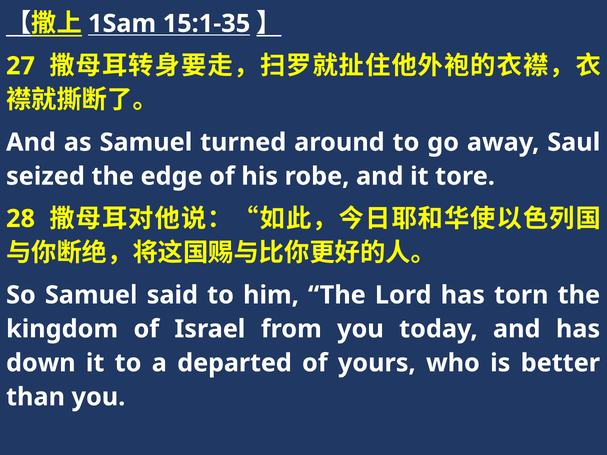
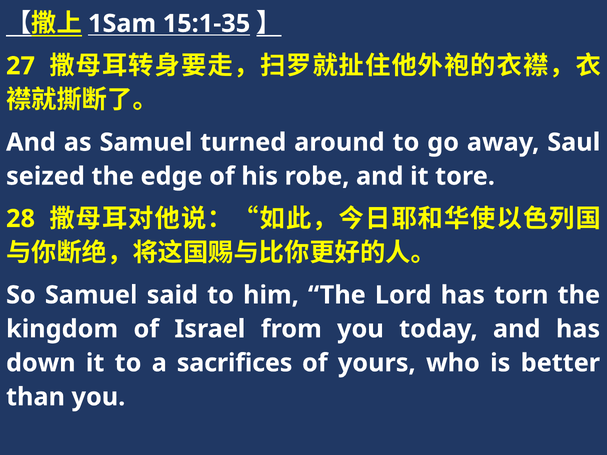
departed: departed -> sacrifices
